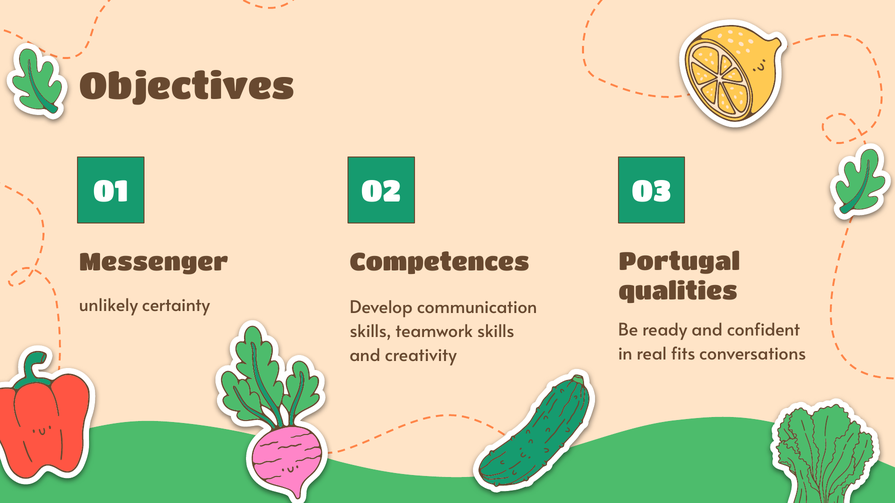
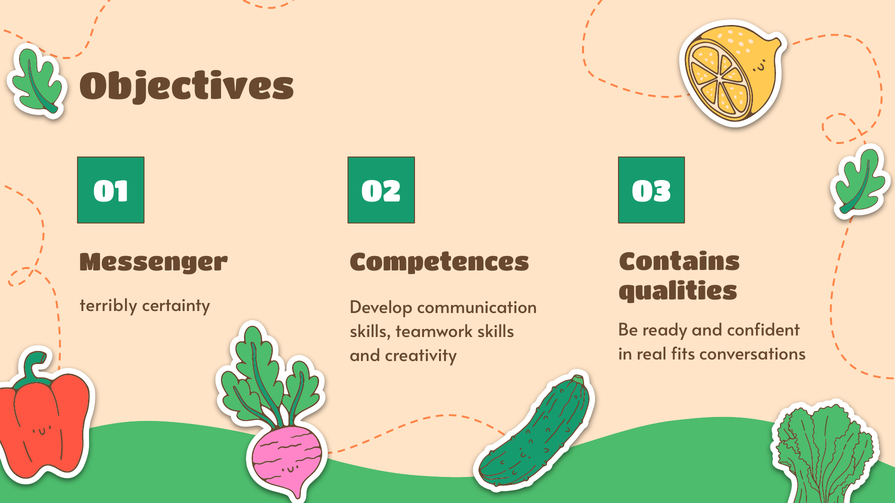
Portugal: Portugal -> Contains
unlikely: unlikely -> terribly
